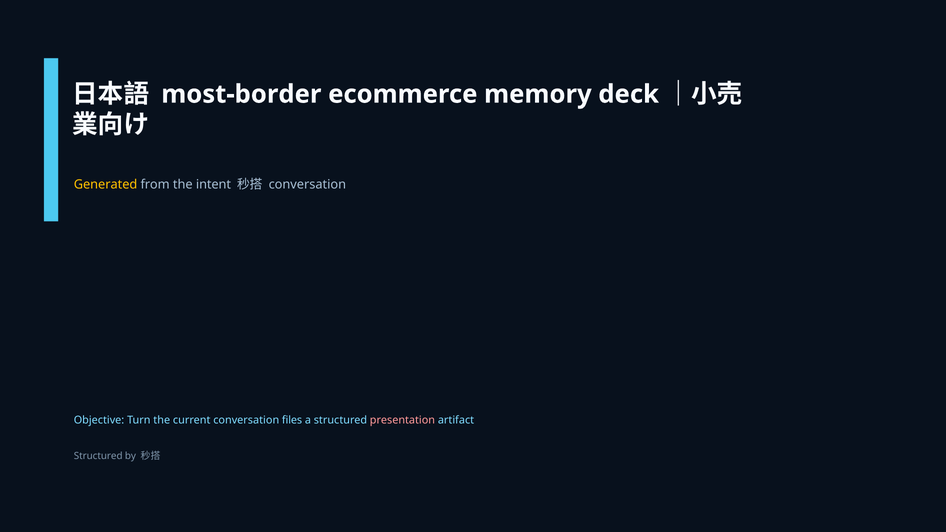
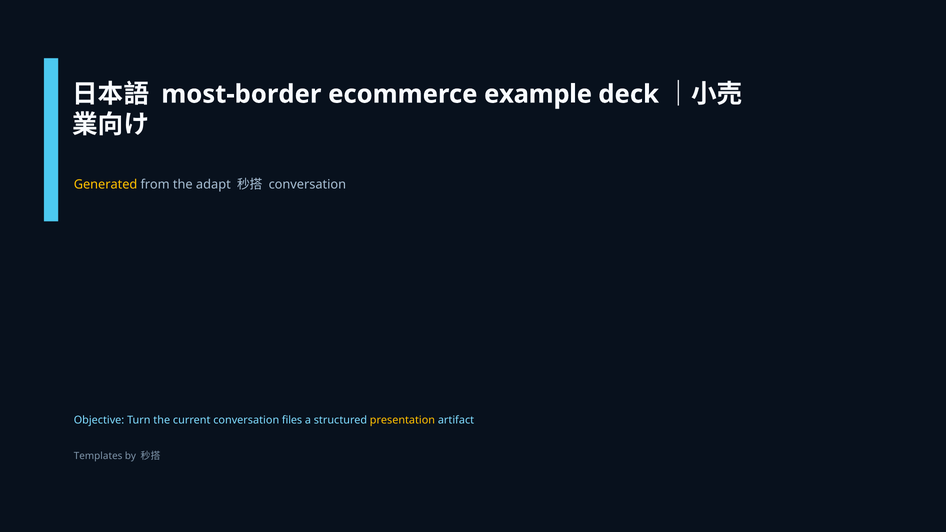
memory: memory -> example
intent: intent -> adapt
presentation colour: pink -> yellow
Structured at (98, 456): Structured -> Templates
